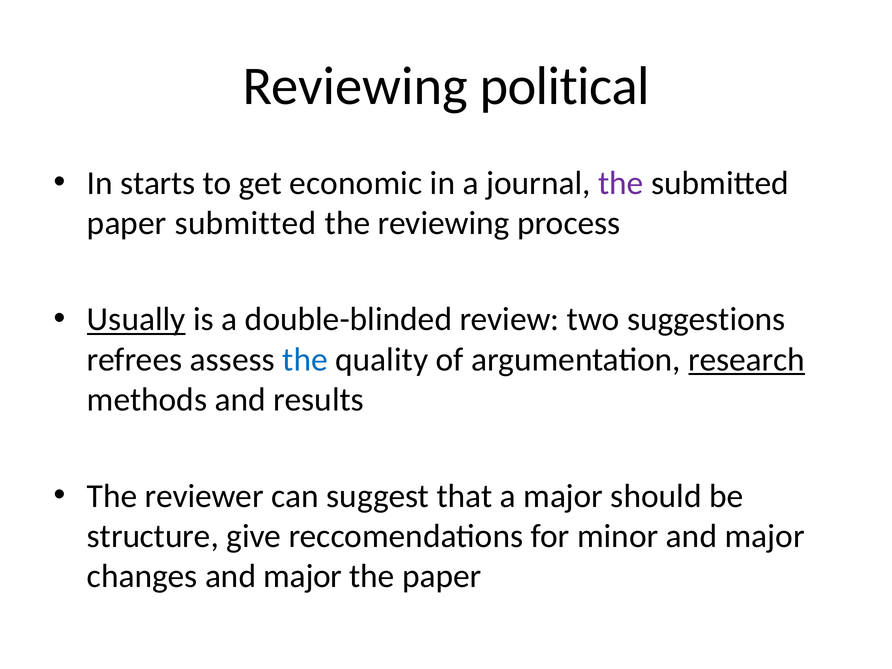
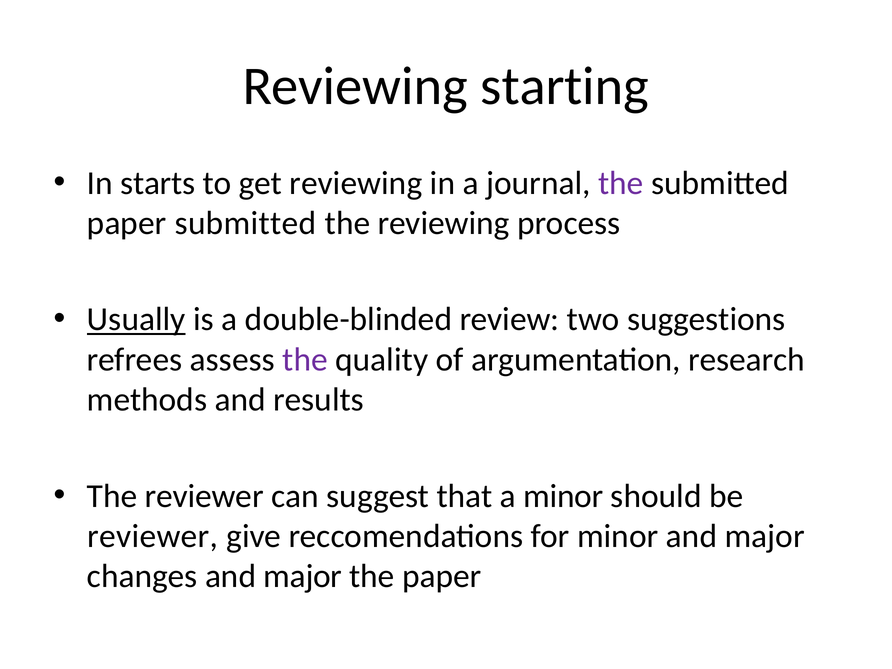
political: political -> starting
get economic: economic -> reviewing
the at (305, 360) colour: blue -> purple
research underline: present -> none
a major: major -> minor
structure at (153, 536): structure -> reviewer
